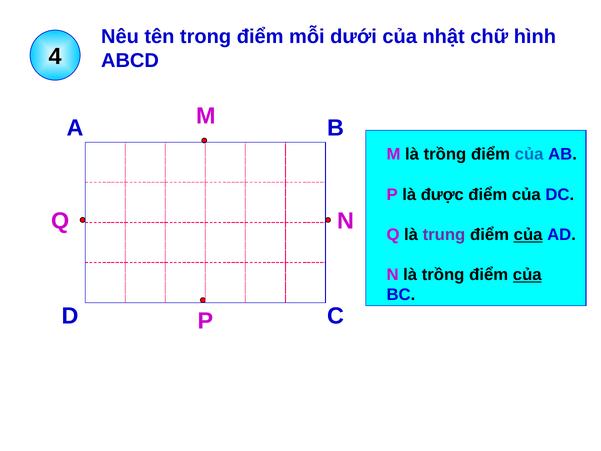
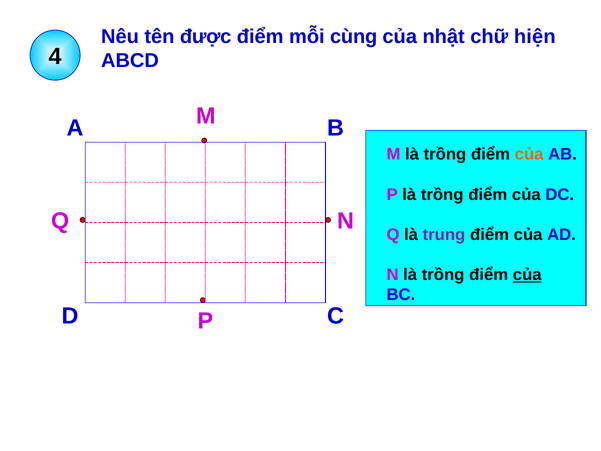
trong: trong -> được
dưới: dưới -> cùng
hình: hình -> hiện
của at (529, 154) colour: blue -> orange
P là được: được -> trồng
của at (528, 235) underline: present -> none
